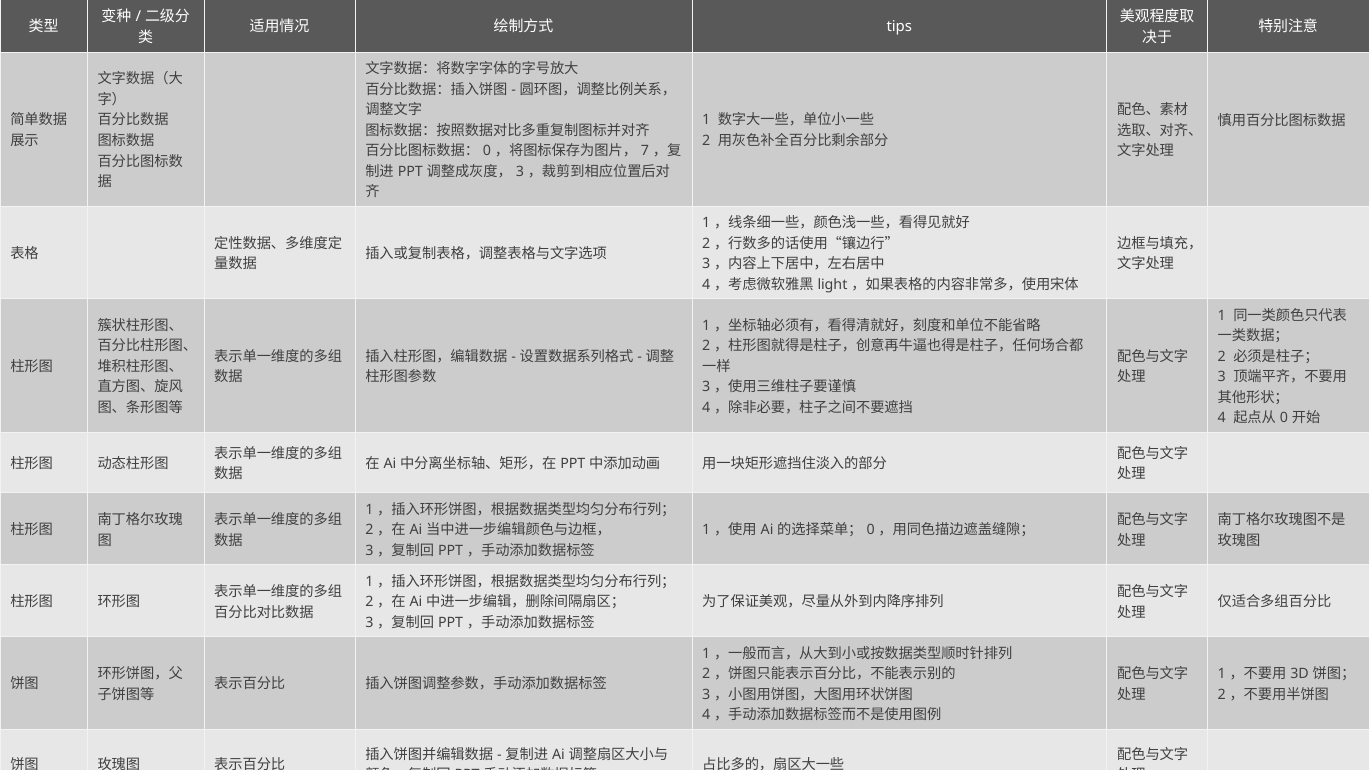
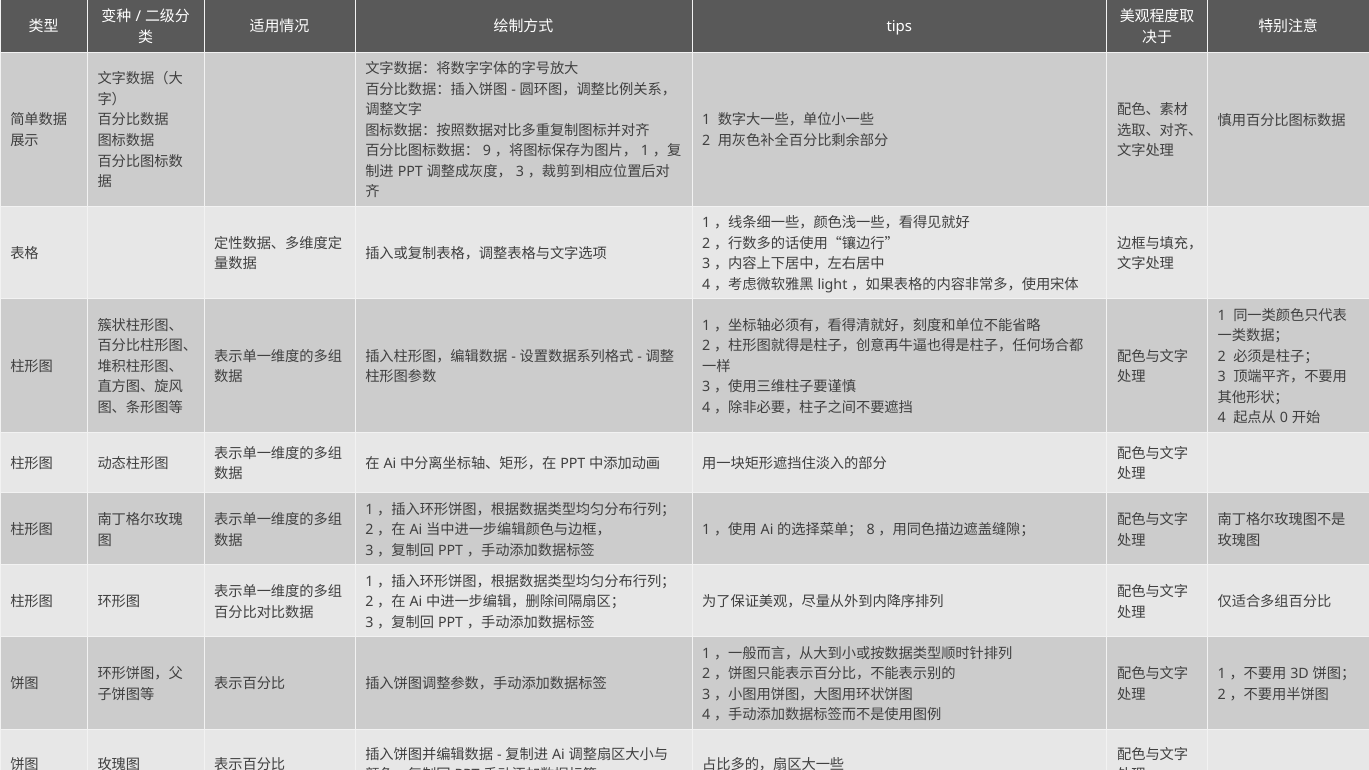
0 at (487, 151): 0 -> 9
7 at (645, 151): 7 -> 1
0 at (871, 530): 0 -> 8
